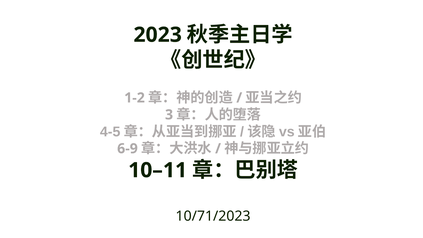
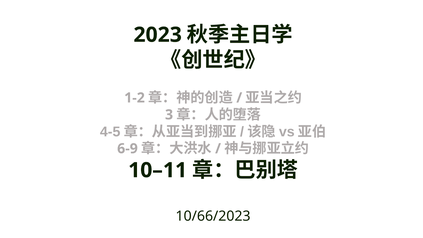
10/71/2023: 10/71/2023 -> 10/66/2023
